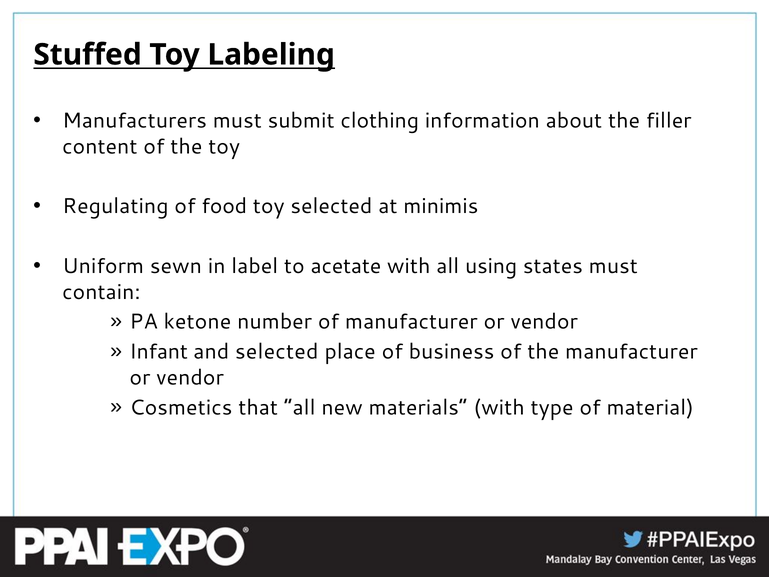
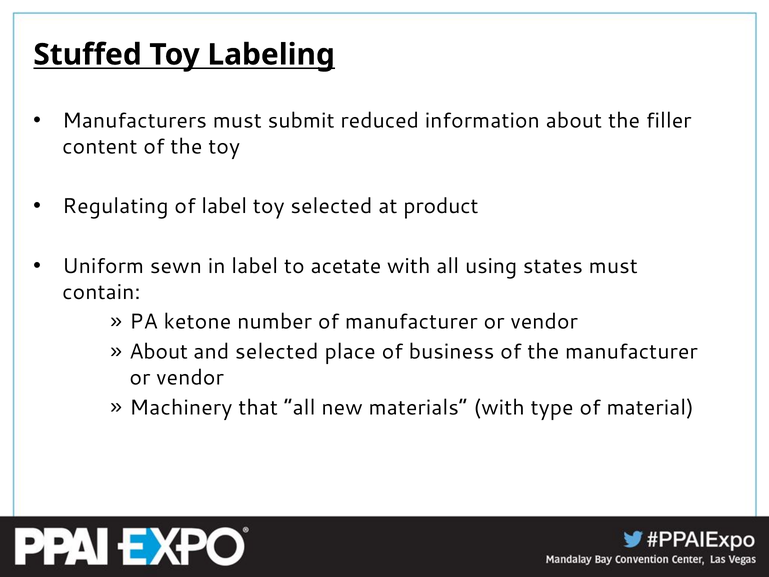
clothing: clothing -> reduced
of food: food -> label
minimis: minimis -> product
Infant at (159, 352): Infant -> About
Cosmetics: Cosmetics -> Machinery
